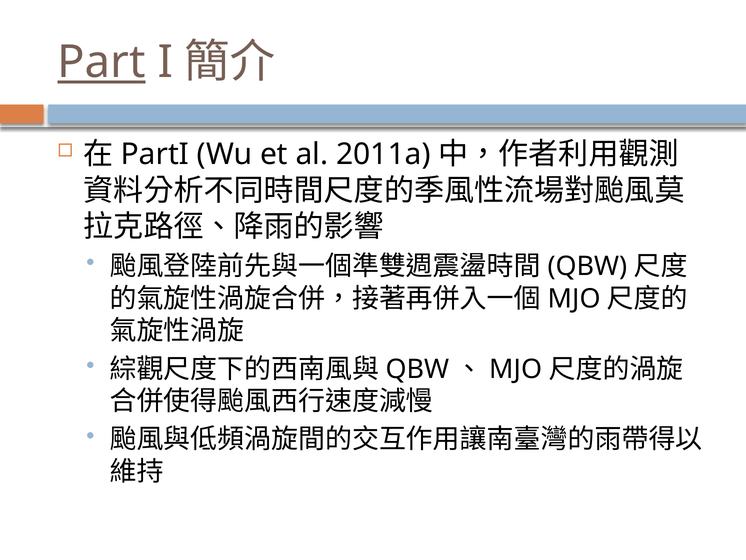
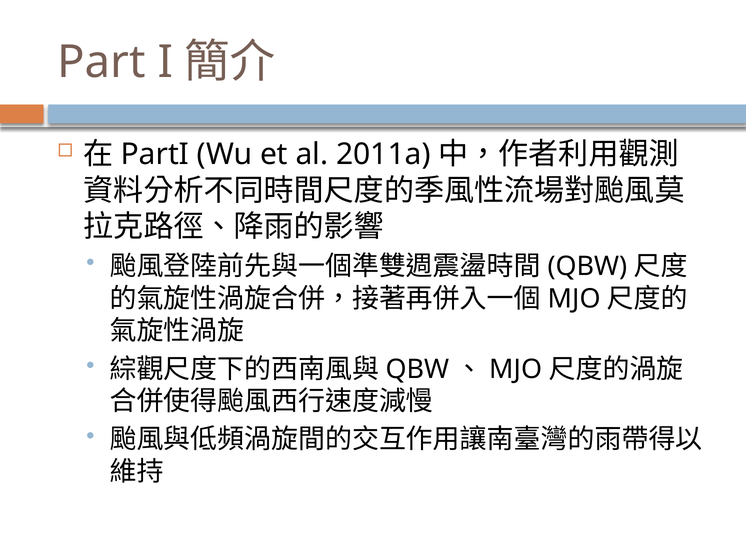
Part underline: present -> none
